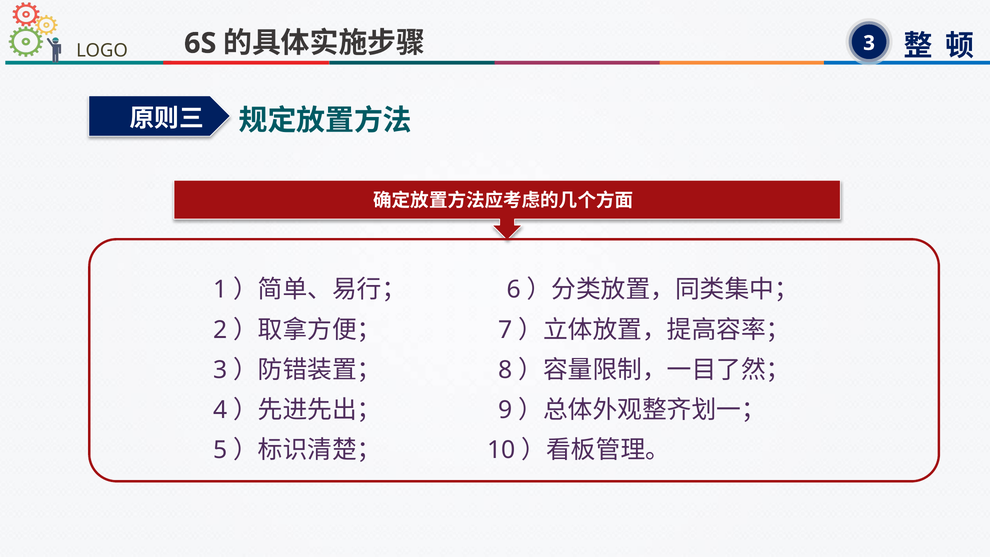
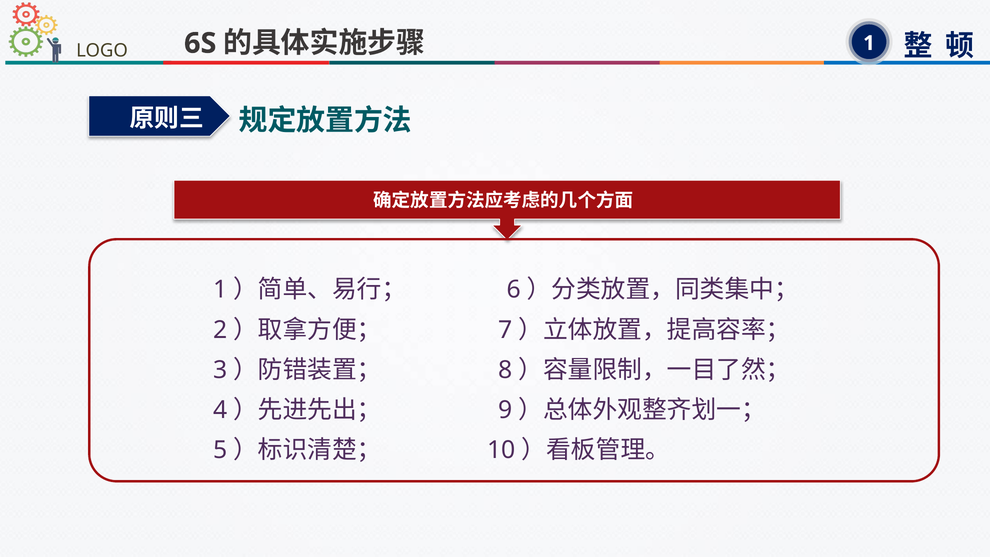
3 at (869, 43): 3 -> 1
